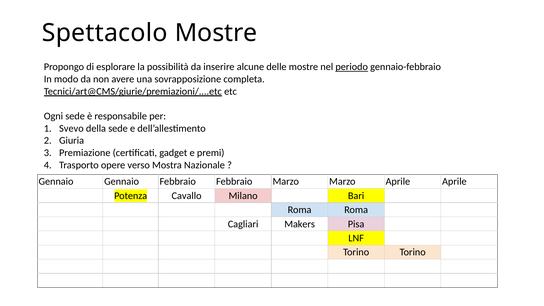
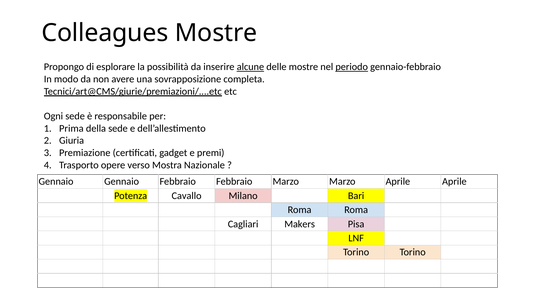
Spettacolo: Spettacolo -> Colleagues
alcune underline: none -> present
Svevo: Svevo -> Prima
